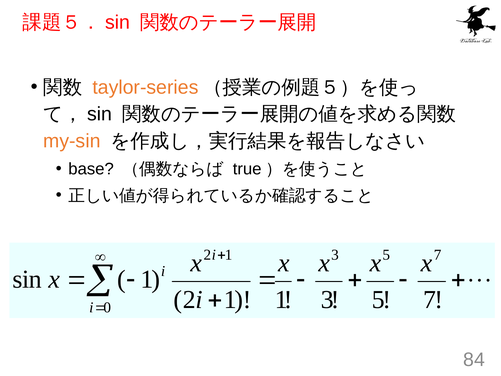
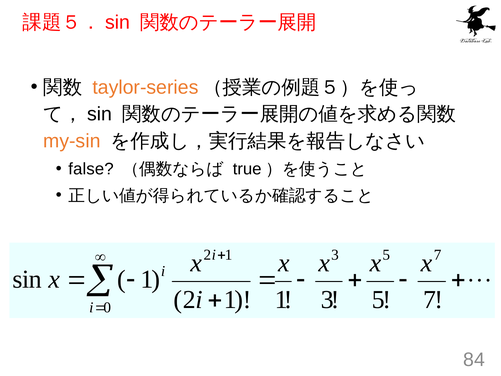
base: base -> false
